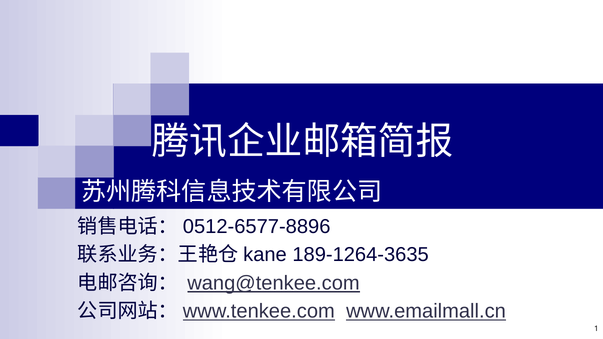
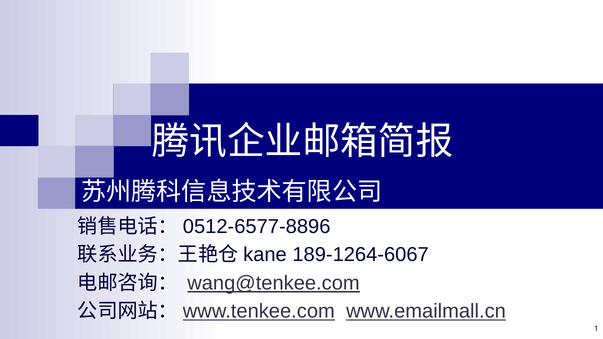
189-1264-3635: 189-1264-3635 -> 189-1264-6067
